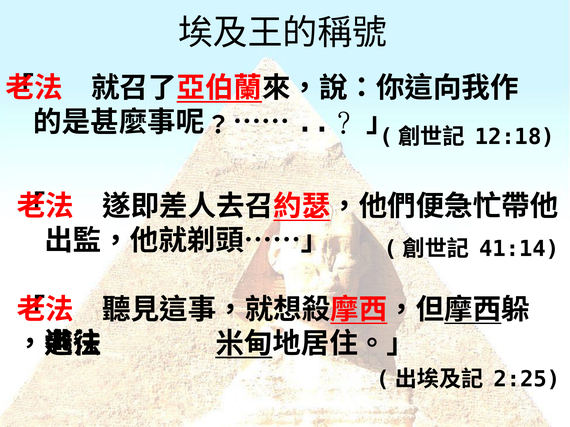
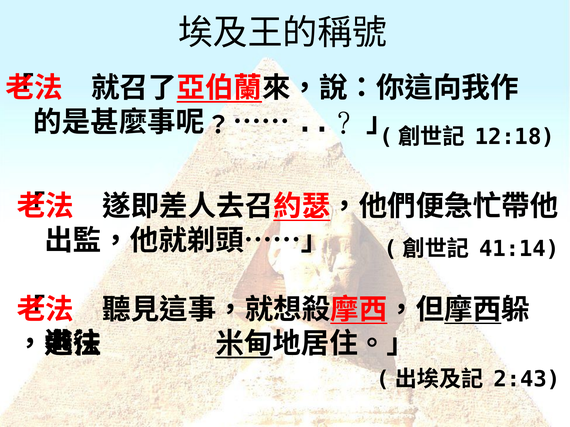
2:25: 2:25 -> 2:43
